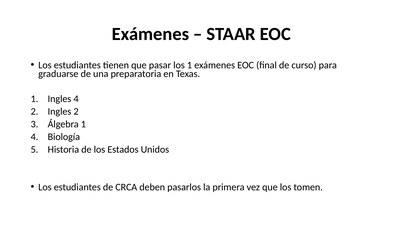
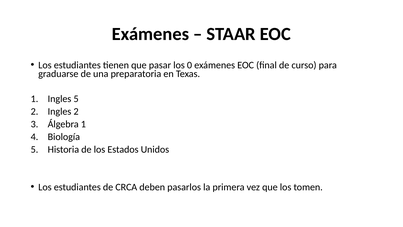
los 1: 1 -> 0
Ingles 4: 4 -> 5
